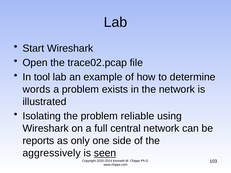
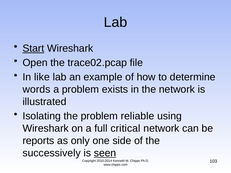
Start underline: none -> present
tool: tool -> like
central: central -> critical
aggressively: aggressively -> successively
